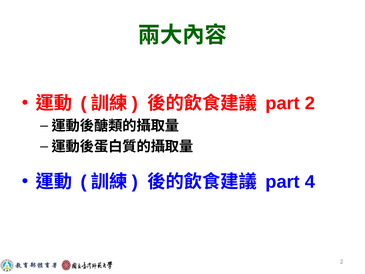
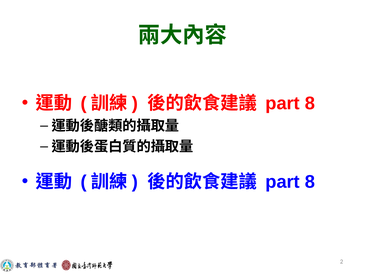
2 at (310, 103): 2 -> 8
4 at (310, 182): 4 -> 8
